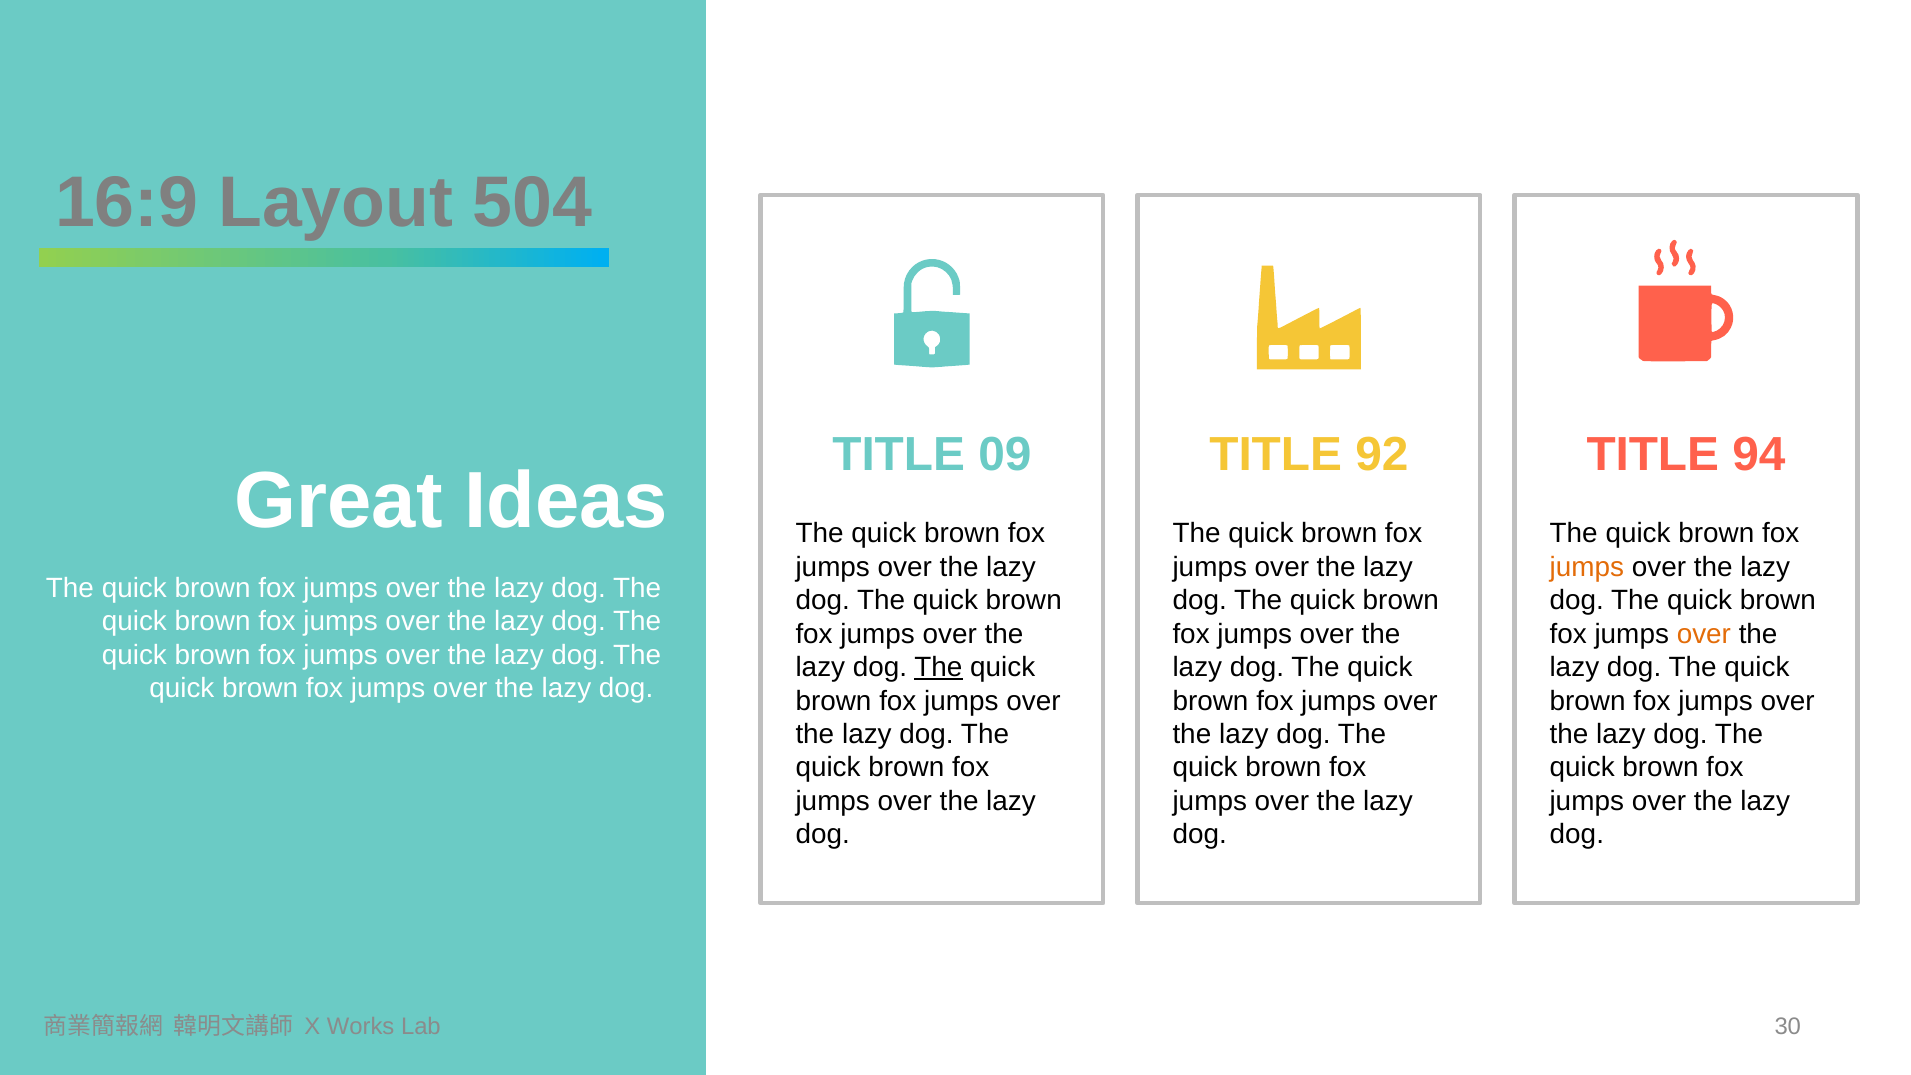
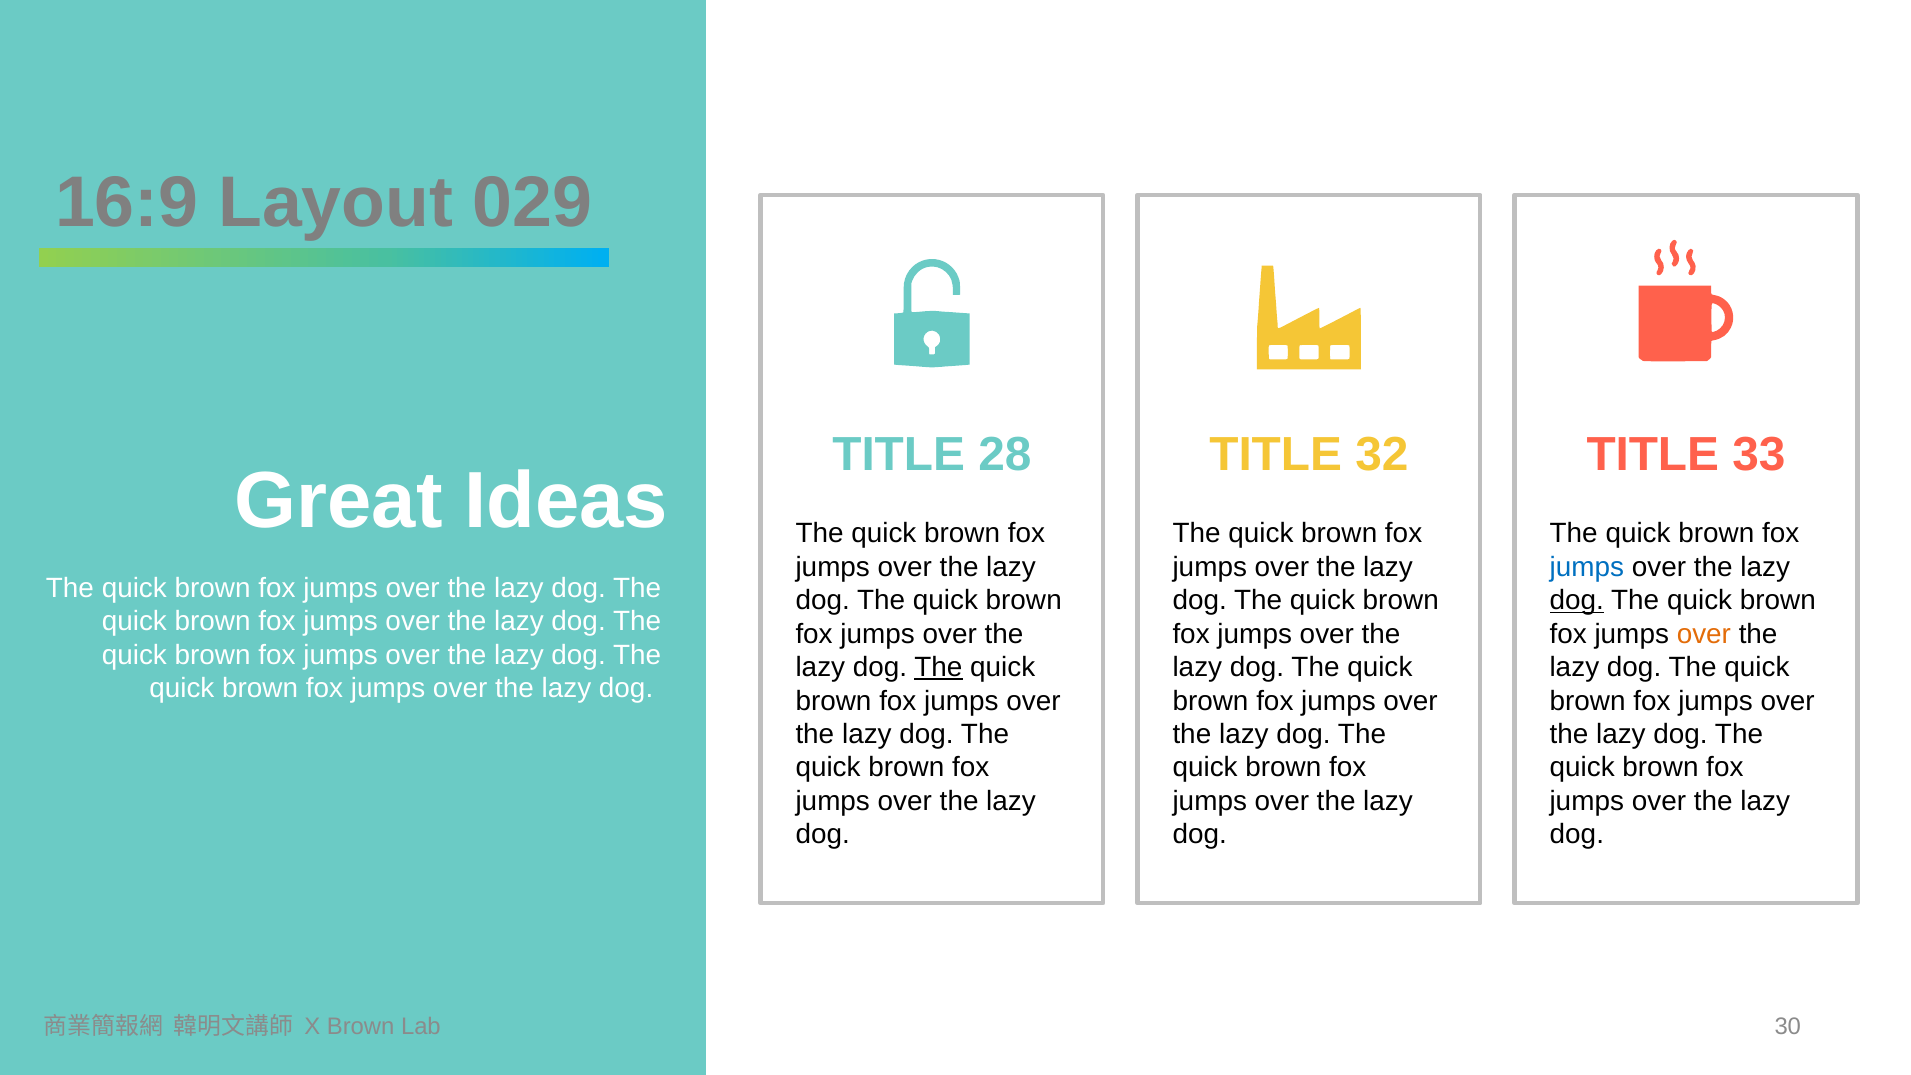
504: 504 -> 029
09: 09 -> 28
92: 92 -> 32
94: 94 -> 33
jumps at (1587, 567) colour: orange -> blue
dog at (1577, 600) underline: none -> present
X Works: Works -> Brown
